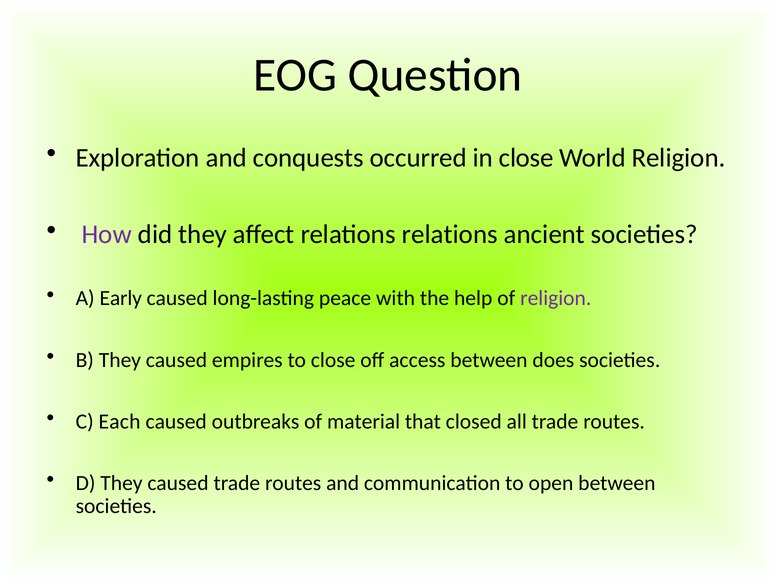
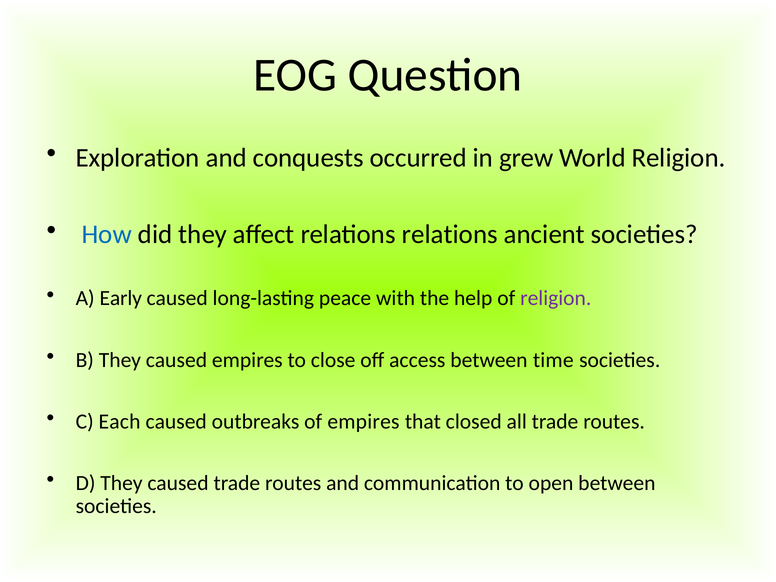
in close: close -> grew
How colour: purple -> blue
does: does -> time
of material: material -> empires
